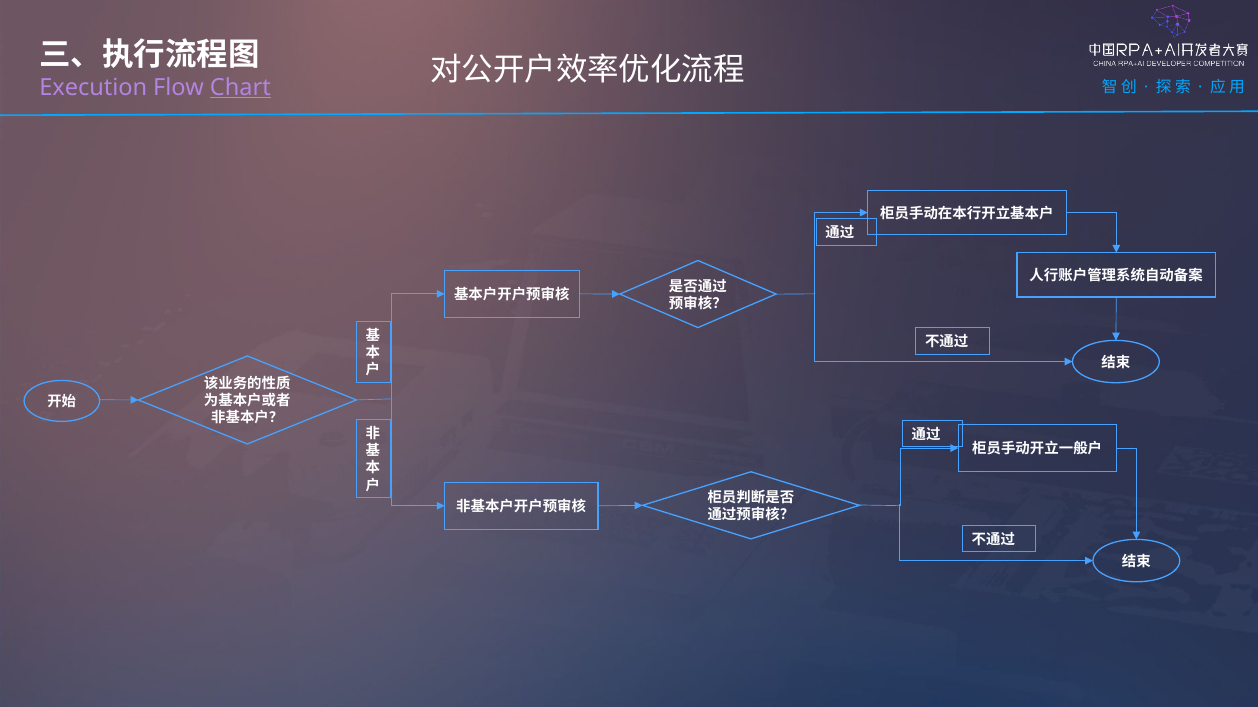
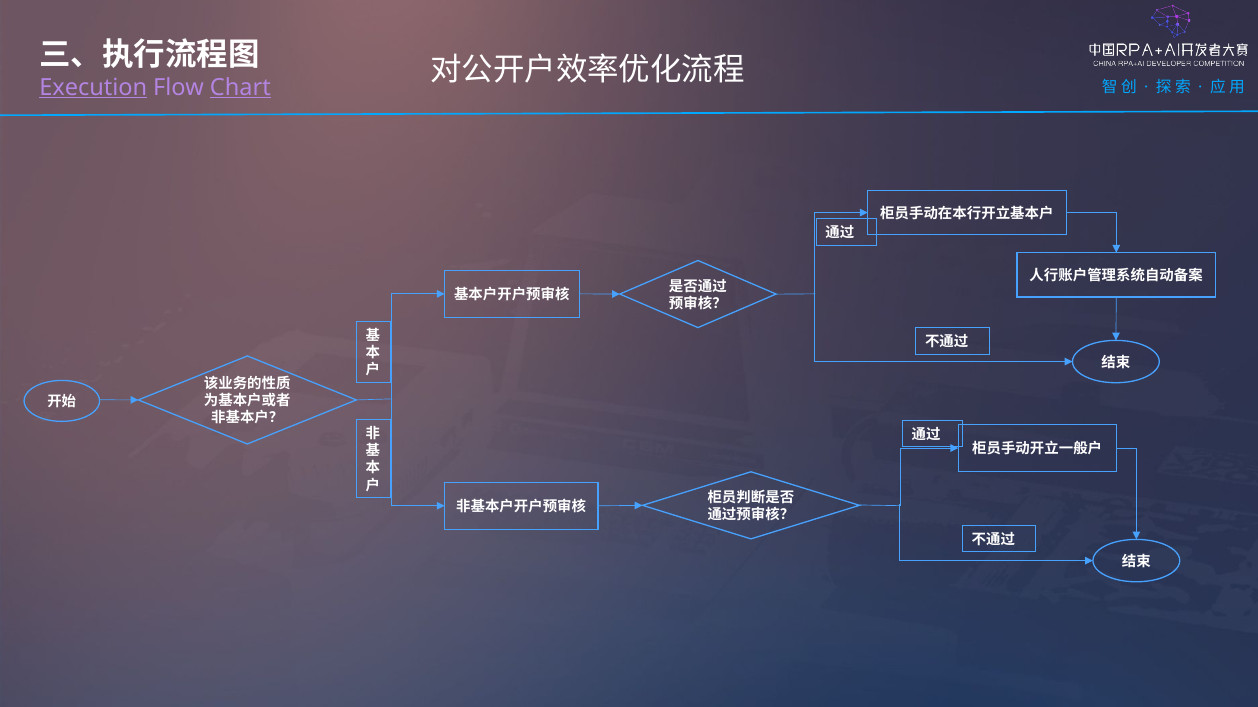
Execution underline: none -> present
